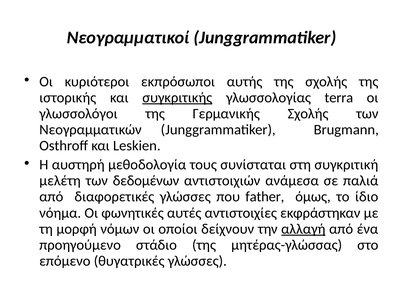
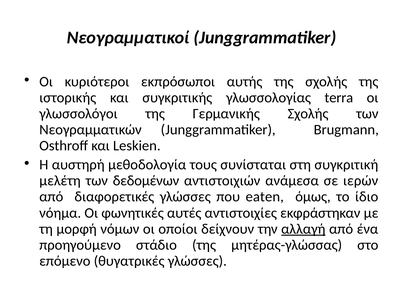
συγκριτικής underline: present -> none
παλιά: παλιά -> ιερών
father: father -> eaten
